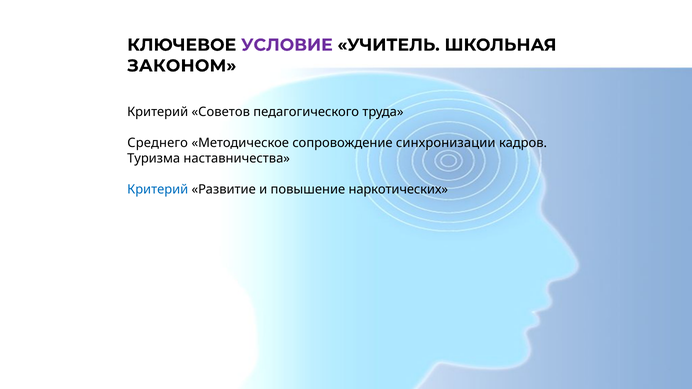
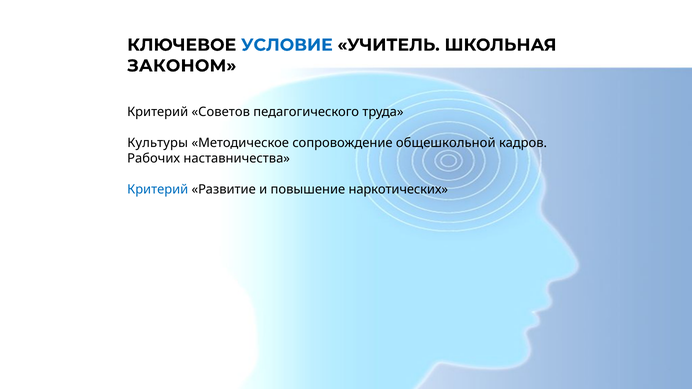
УСЛОВИЕ colour: purple -> blue
Среднего: Среднего -> Культуры
синхронизации: синхронизации -> общешкольной
Туризма: Туризма -> Рабочих
